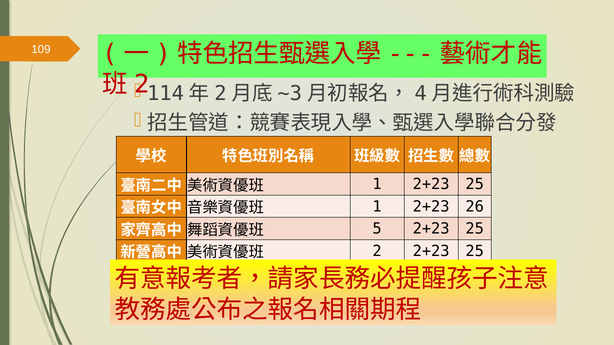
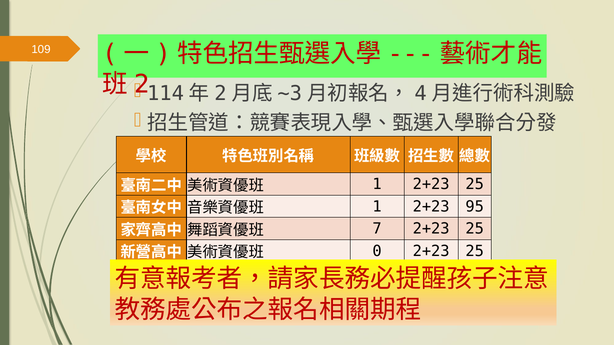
26: 26 -> 95
5: 5 -> 7
2 at (377, 251): 2 -> 0
